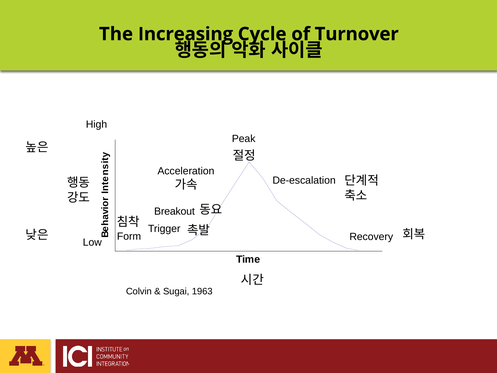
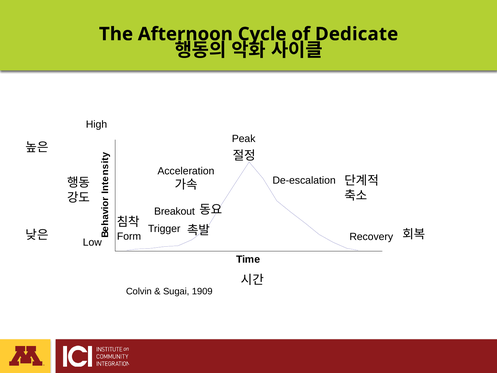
Increasing: Increasing -> Afternoon
Turnover: Turnover -> Dedicate
1963: 1963 -> 1909
